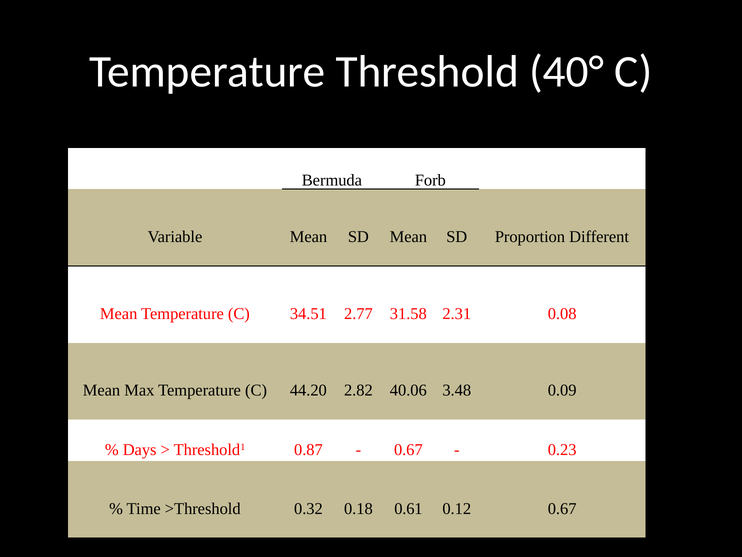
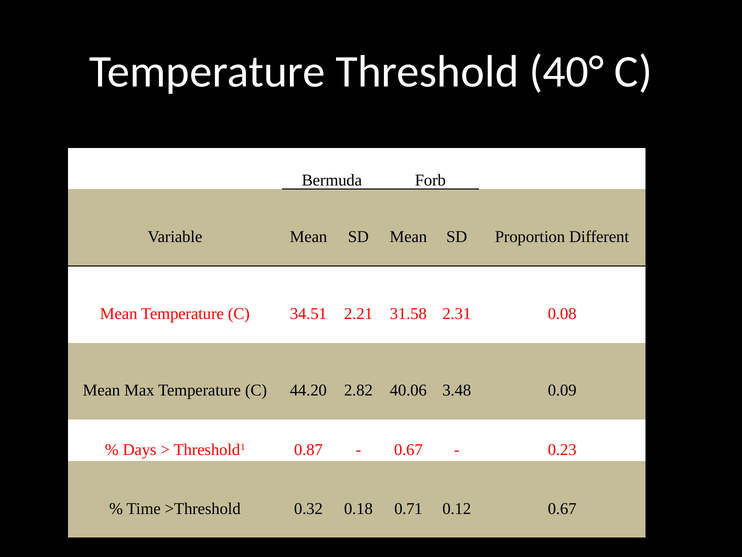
2.77: 2.77 -> 2.21
0.61: 0.61 -> 0.71
